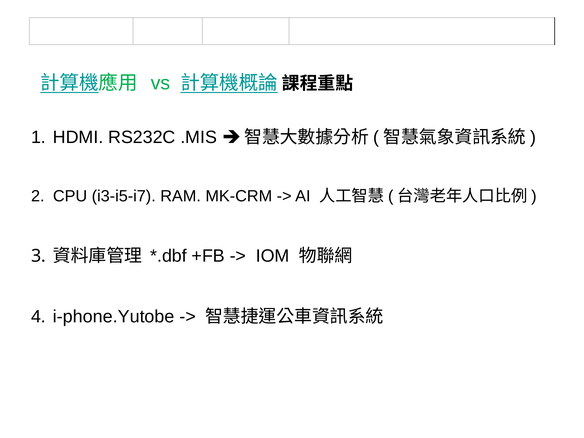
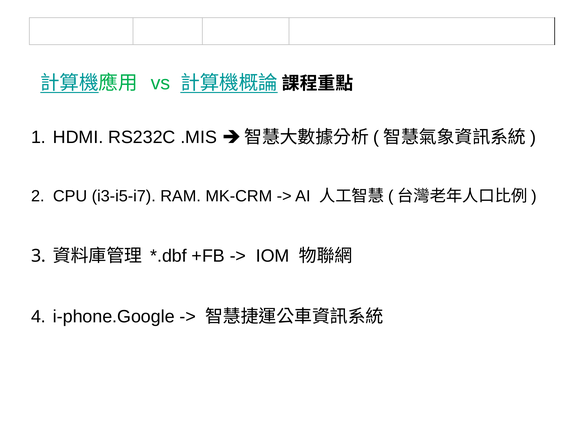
i-phone.Yutobe: i-phone.Yutobe -> i-phone.Google
